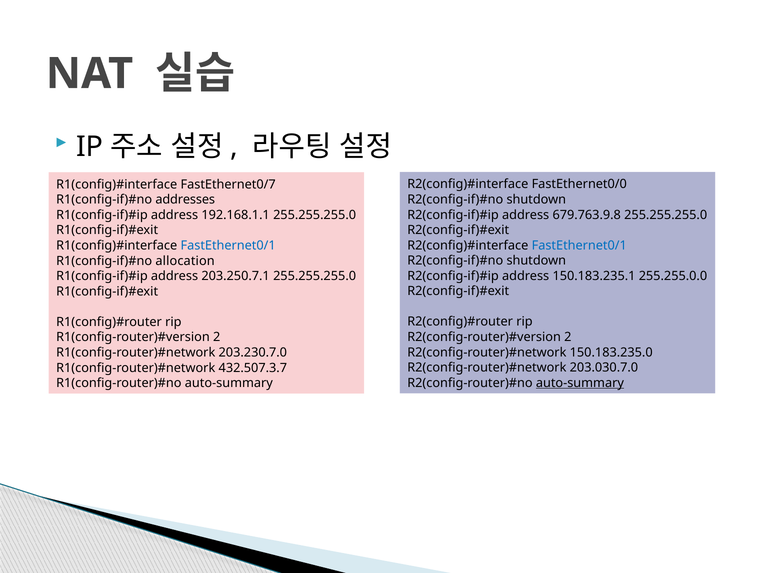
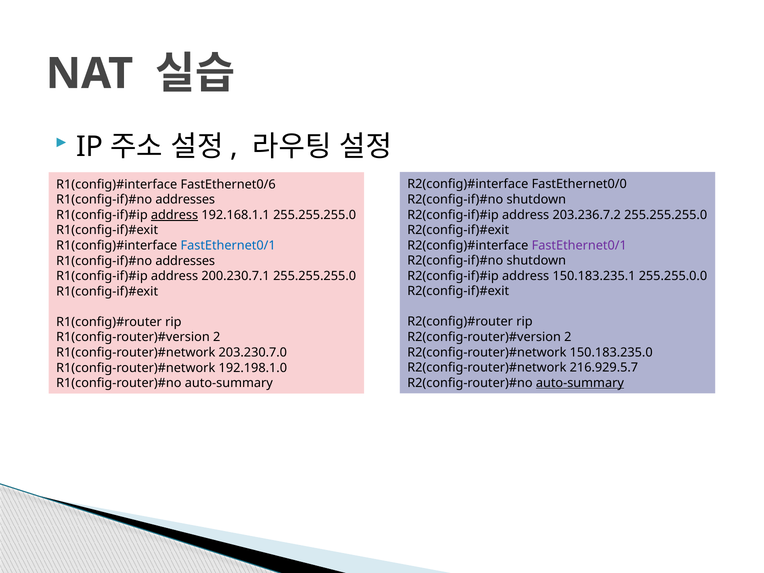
FastEthernet0/7: FastEthernet0/7 -> FastEthernet0/6
679.763.9.8: 679.763.9.8 -> 203.236.7.2
address at (175, 215) underline: none -> present
FastEthernet0/1 at (579, 245) colour: blue -> purple
allocation at (185, 261): allocation -> addresses
203.250.7.1: 203.250.7.1 -> 200.230.7.1
203.030.7.0: 203.030.7.0 -> 216.929.5.7
432.507.3.7: 432.507.3.7 -> 192.198.1.0
